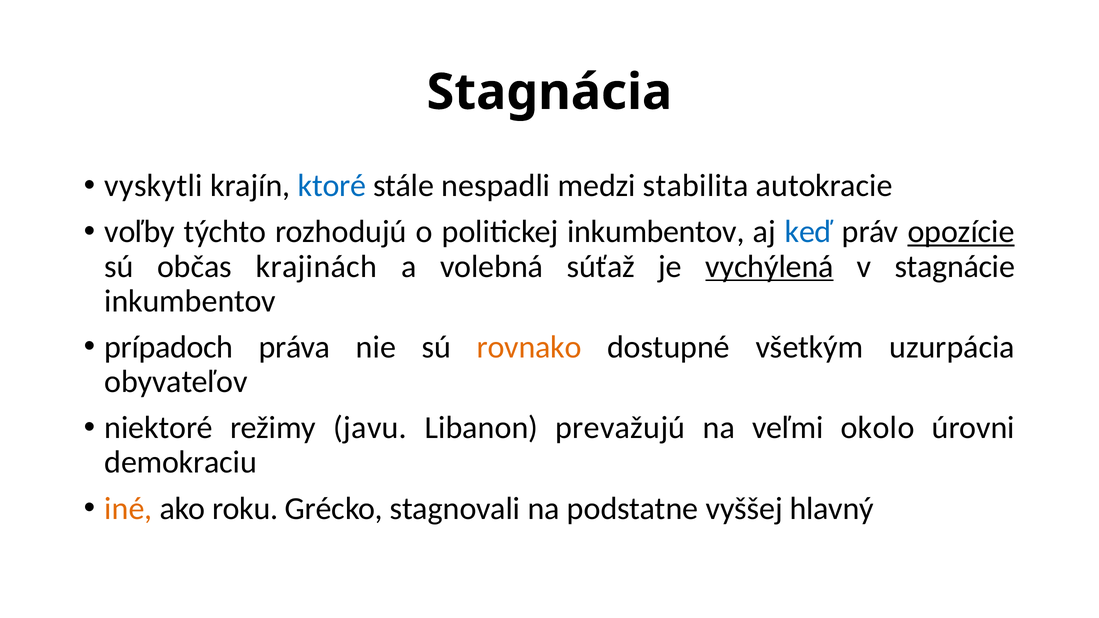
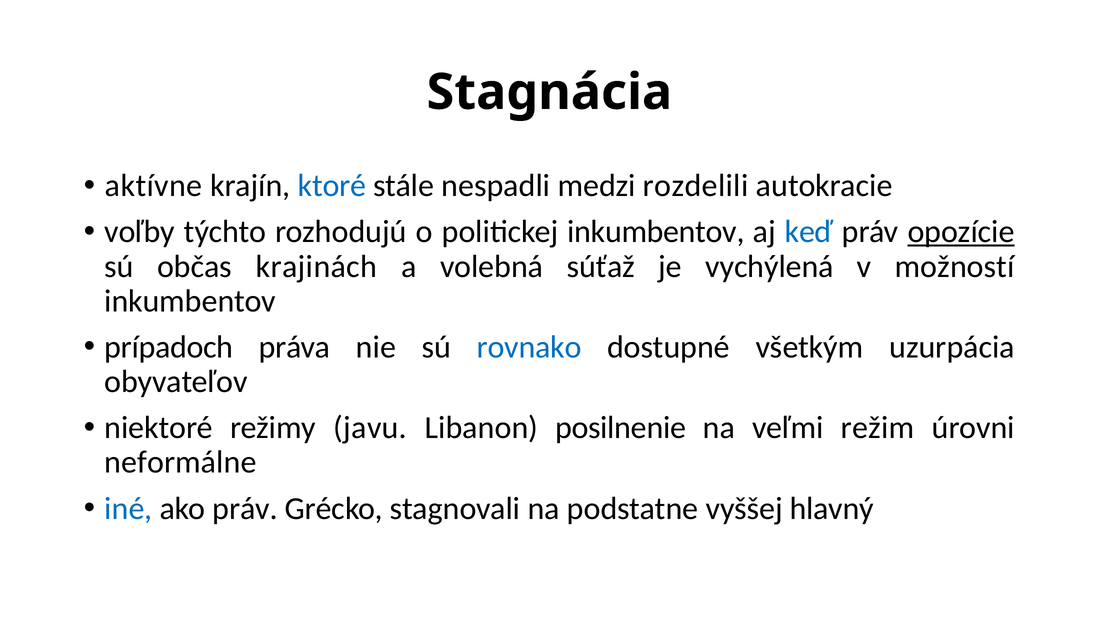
vyskytli: vyskytli -> aktívne
stabilita: stabilita -> rozdelili
vychýlená underline: present -> none
stagnácie: stagnácie -> možností
rovnako colour: orange -> blue
prevažujú: prevažujú -> posilnenie
okolo: okolo -> režim
demokraciu: demokraciu -> neformálne
iné colour: orange -> blue
ako roku: roku -> práv
